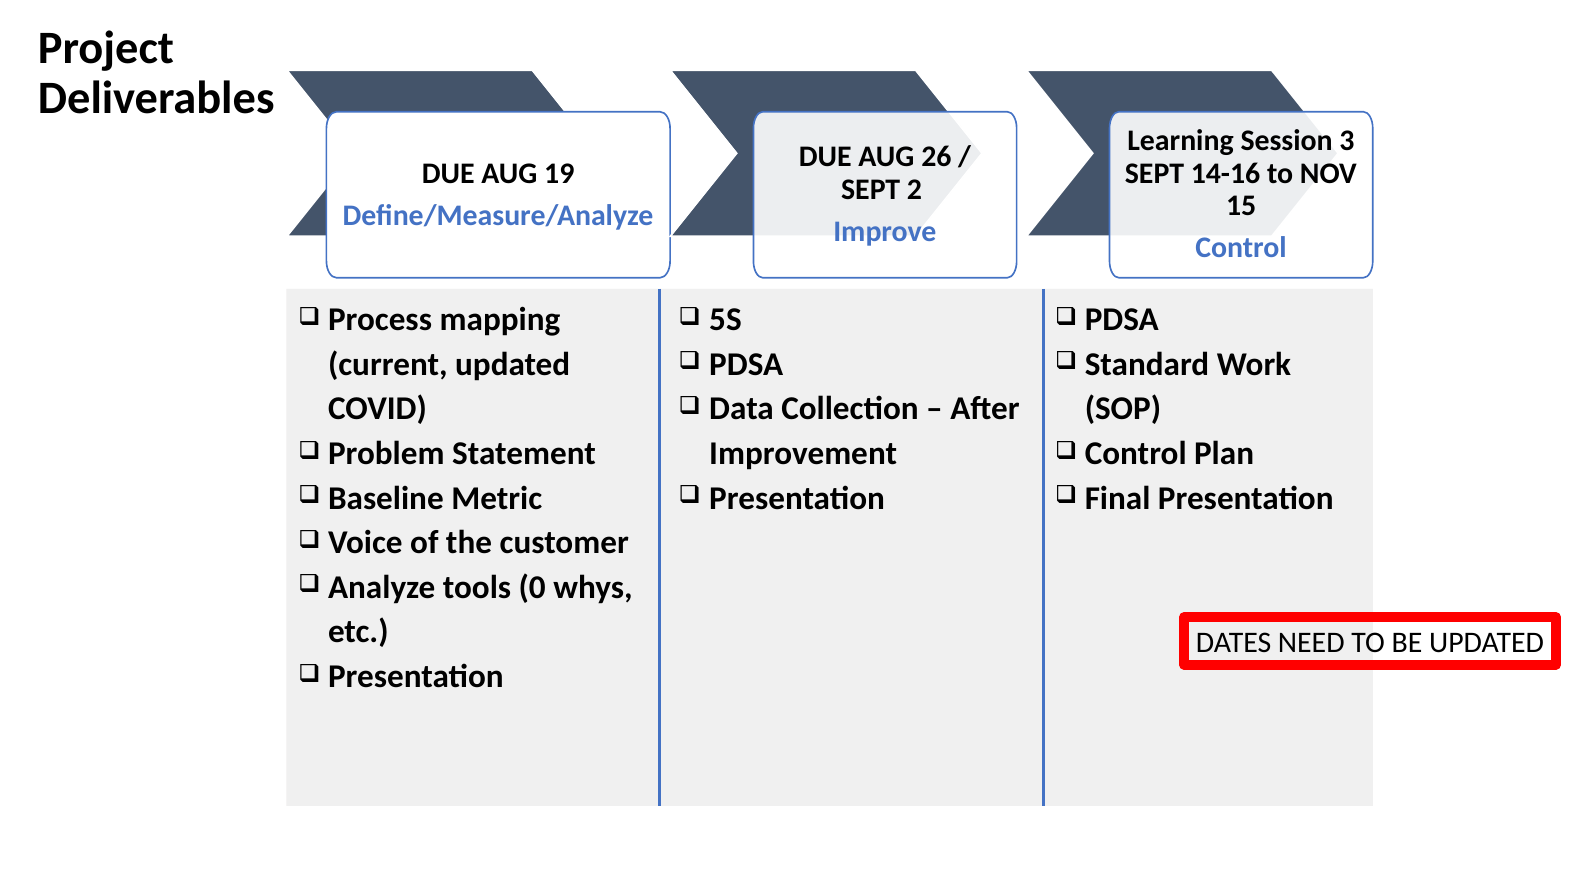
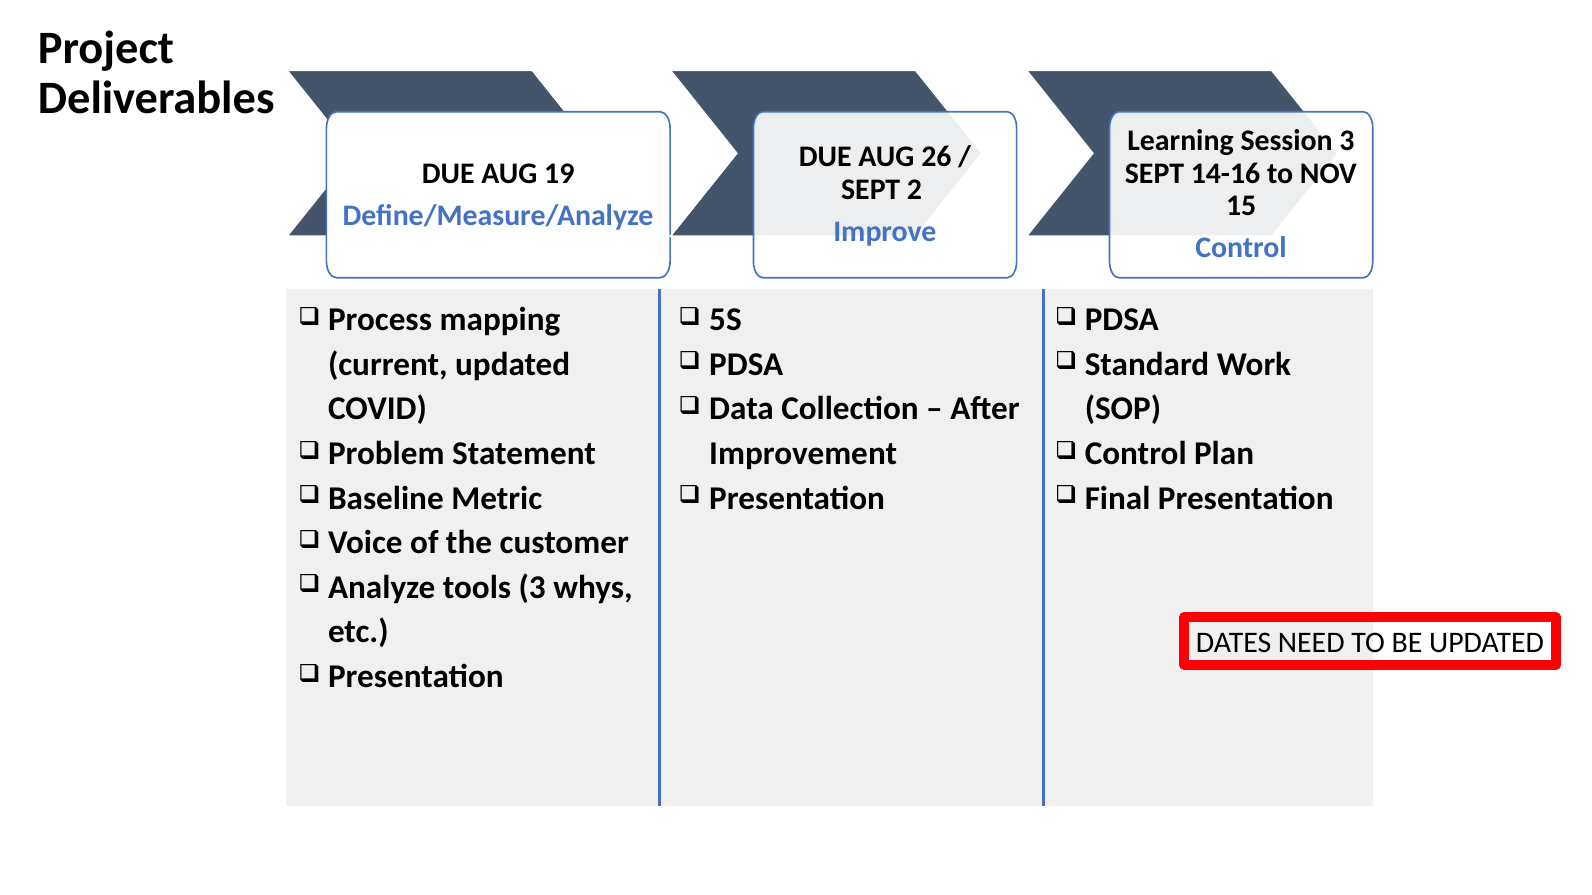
tools 0: 0 -> 3
